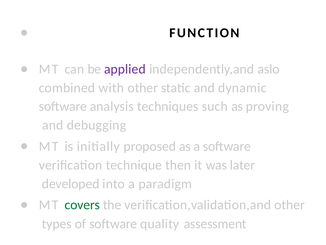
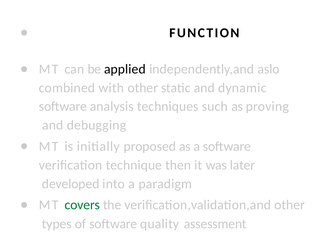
applied colour: purple -> black
